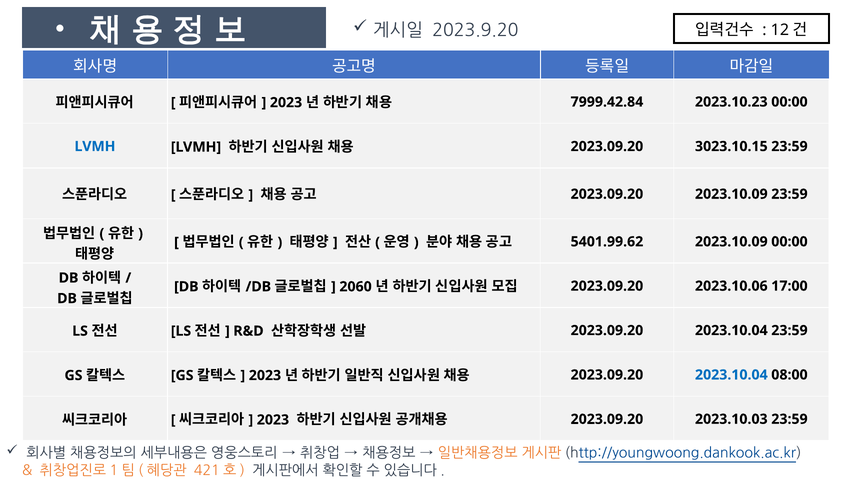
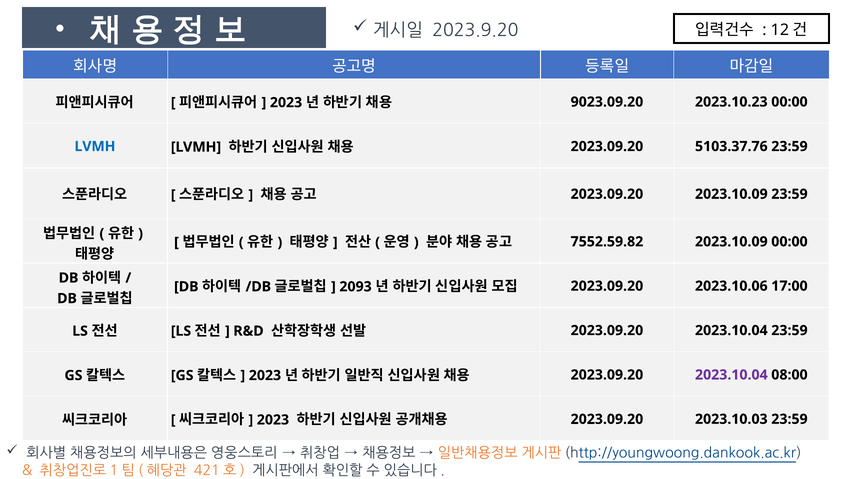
7999.42.84: 7999.42.84 -> 9023.09.20
3023.10.15: 3023.10.15 -> 5103.37.76
5401.99.62: 5401.99.62 -> 7552.59.82
2060: 2060 -> 2093
2023.10.04 at (731, 375) colour: blue -> purple
